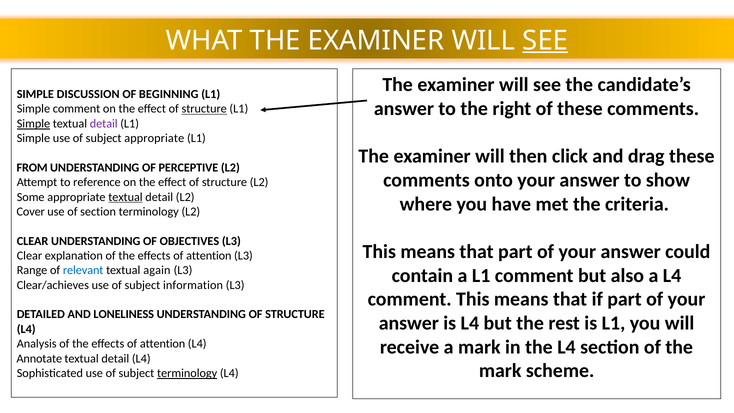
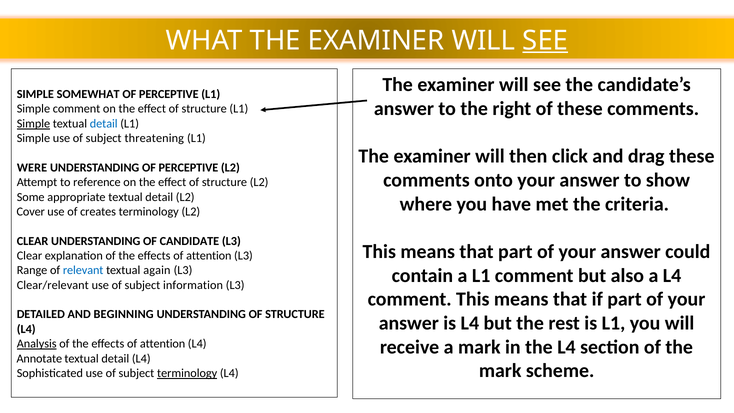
DISCUSSION: DISCUSSION -> SOMEWHAT
BEGINNING at (169, 94): BEGINNING -> PERCEPTIVE
structure at (204, 109) underline: present -> none
detail at (104, 124) colour: purple -> blue
subject appropriate: appropriate -> threatening
FROM: FROM -> WERE
textual at (125, 197) underline: present -> none
of section: section -> creates
OBJECTIVES: OBJECTIVES -> CANDIDATE
Clear/achieves: Clear/achieves -> Clear/relevant
LONELINESS: LONELINESS -> BEGINNING
Analysis underline: none -> present
